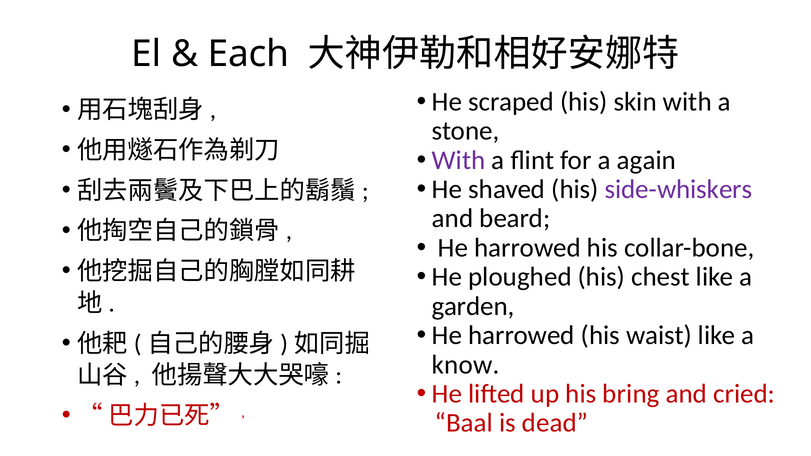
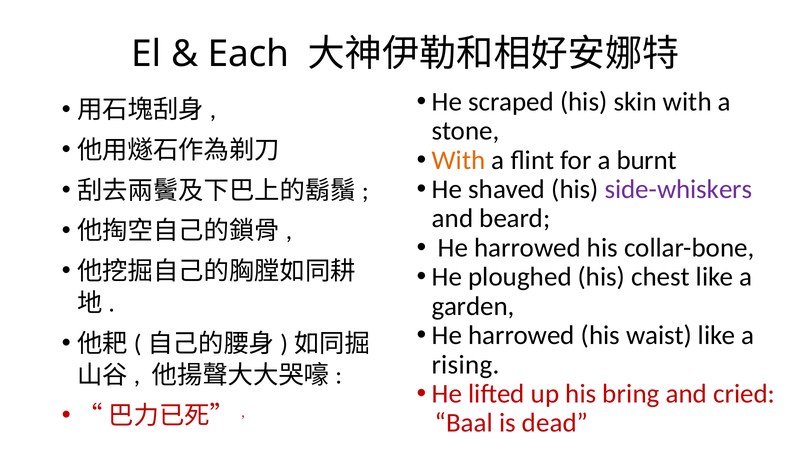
With at (459, 160) colour: purple -> orange
again: again -> burnt
know: know -> rising
